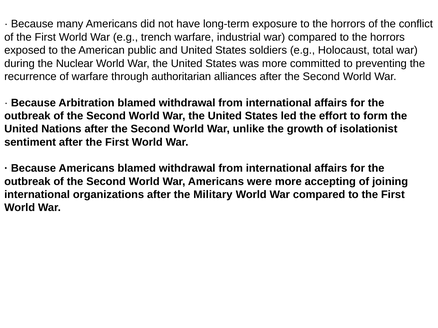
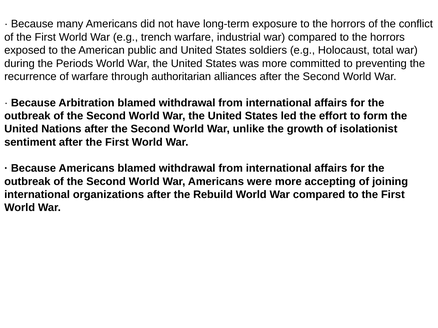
Nuclear: Nuclear -> Periods
Military: Military -> Rebuild
